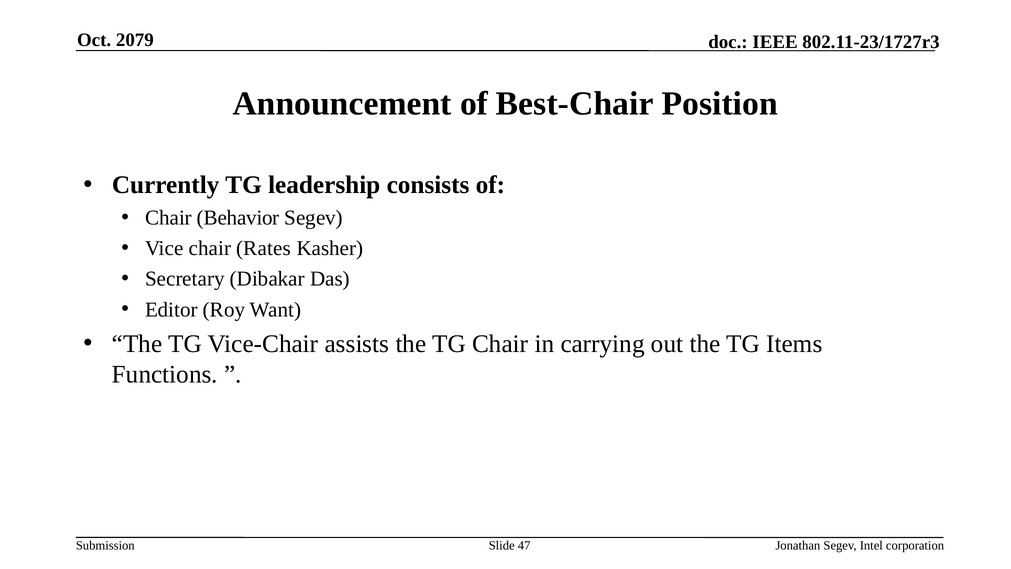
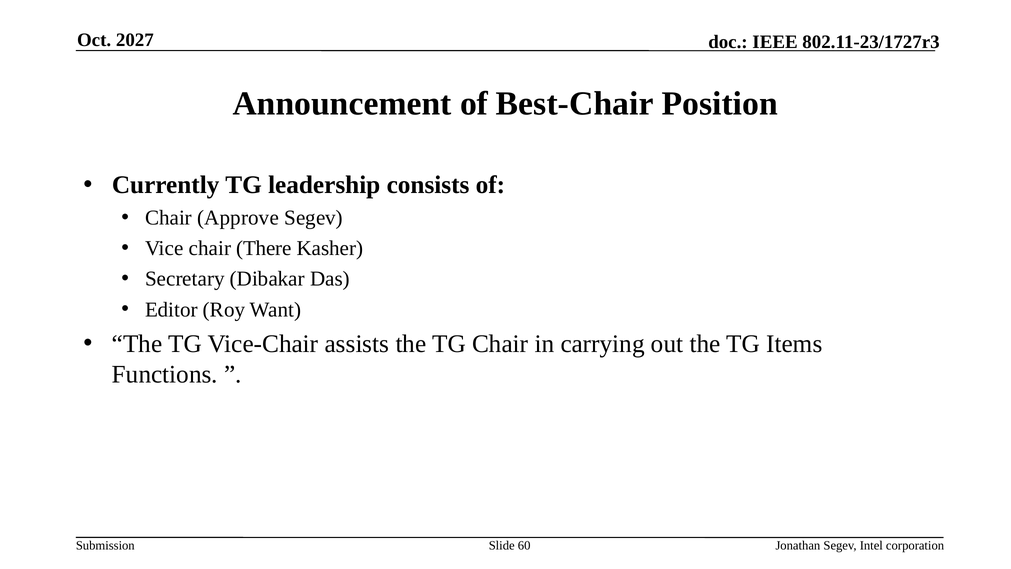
2079: 2079 -> 2027
Behavior: Behavior -> Approve
Rates: Rates -> There
47: 47 -> 60
